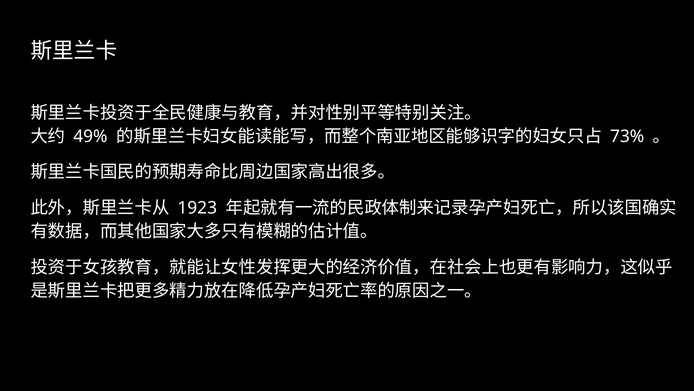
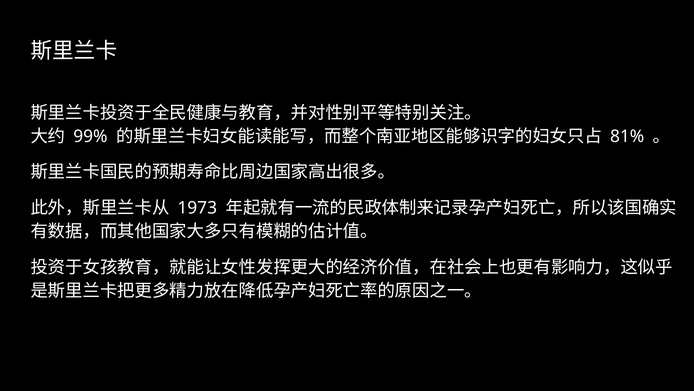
49%: 49% -> 99%
73%: 73% -> 81%
1923: 1923 -> 1973
